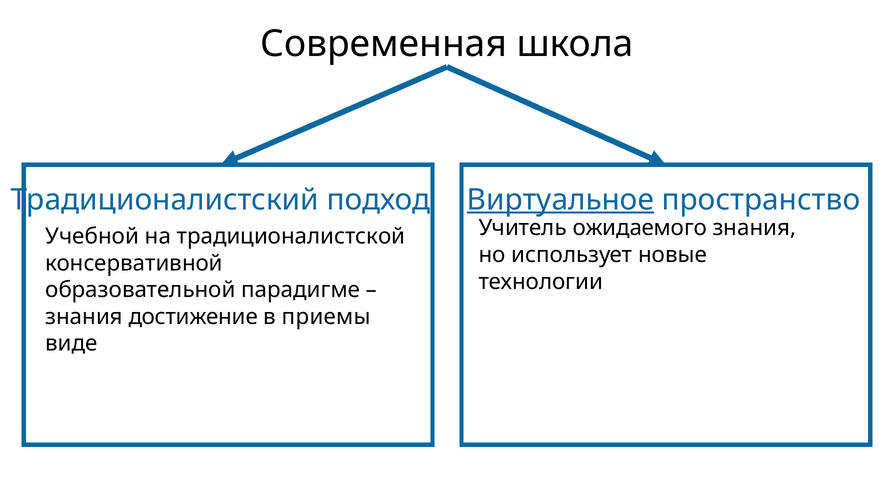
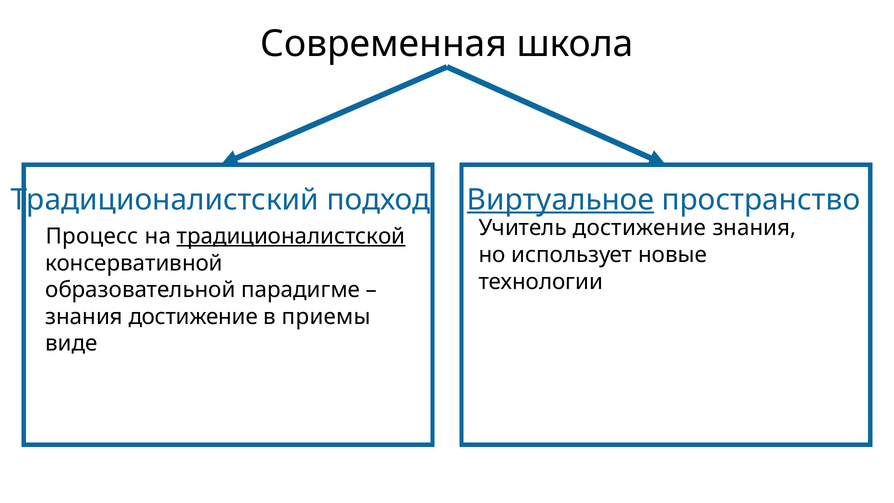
Учитель ожидаемого: ожидаемого -> достижение
Учебной: Учебной -> Процесс
традиционалистской underline: none -> present
